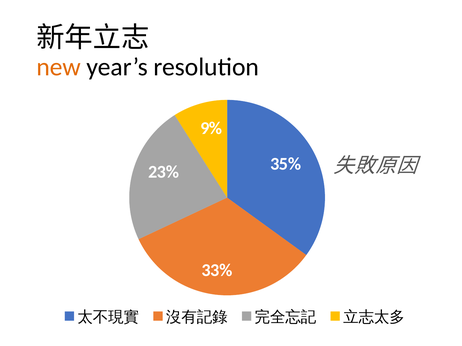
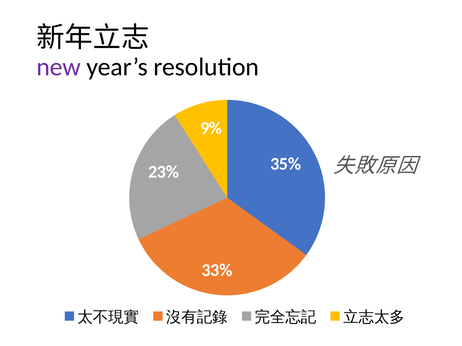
new colour: orange -> purple
